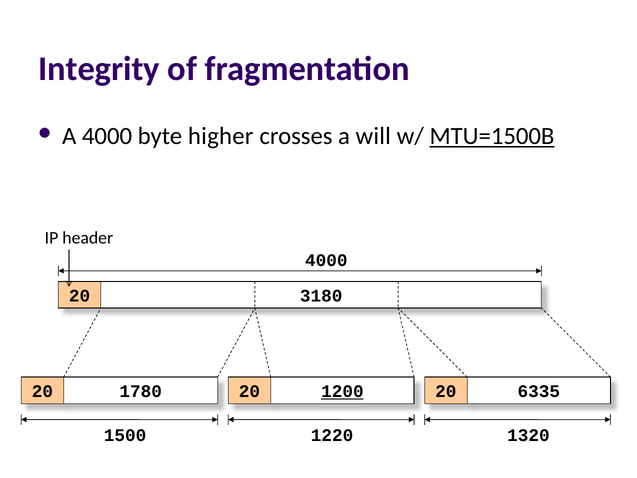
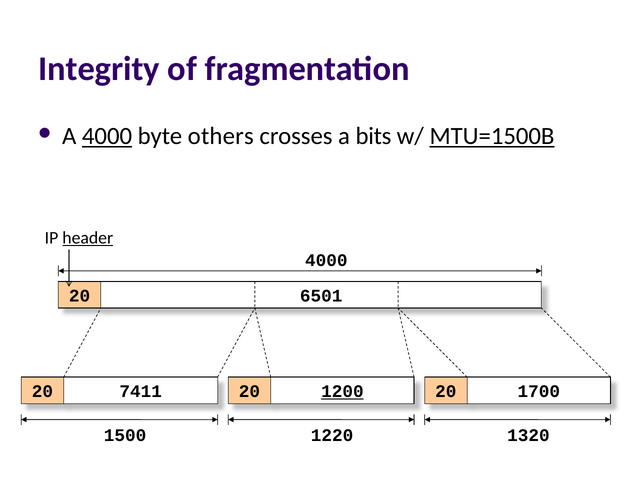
4000 at (107, 136) underline: none -> present
higher: higher -> others
will: will -> bits
header underline: none -> present
3180: 3180 -> 6501
1780: 1780 -> 7411
6335: 6335 -> 1700
